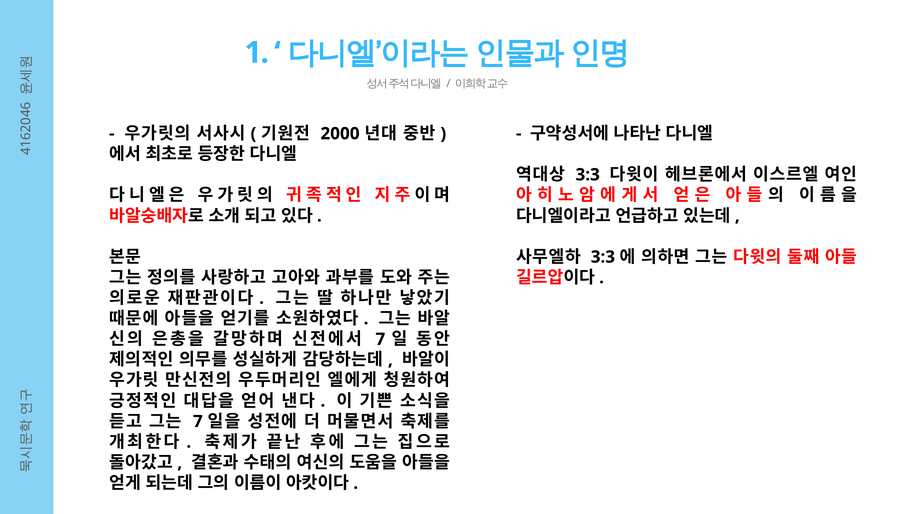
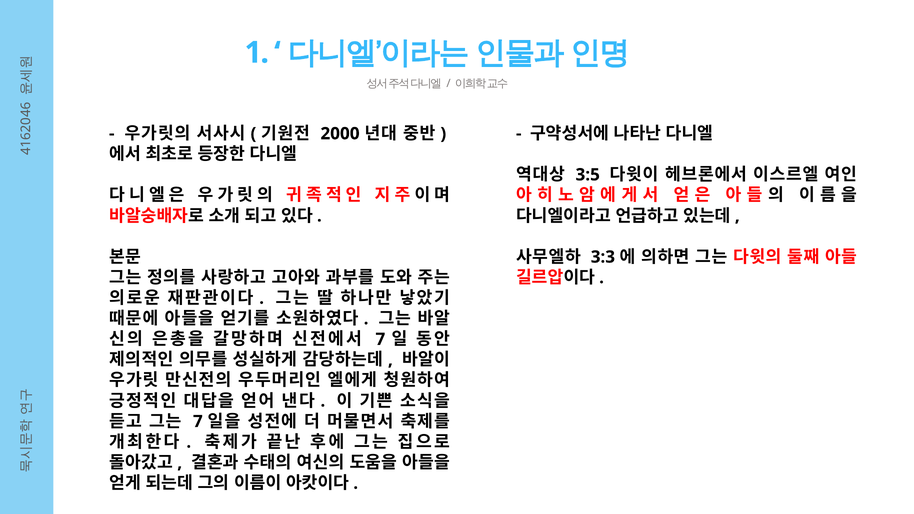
3:3 at (588, 175): 3:3 -> 3:5
